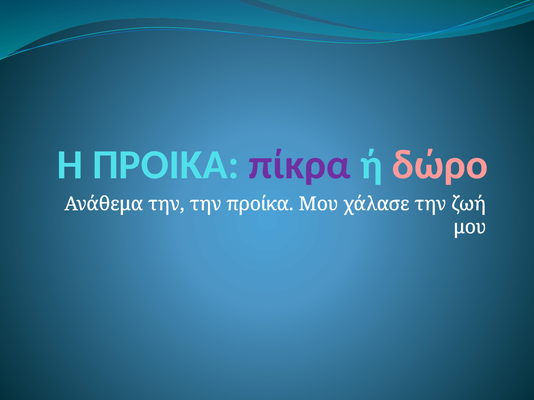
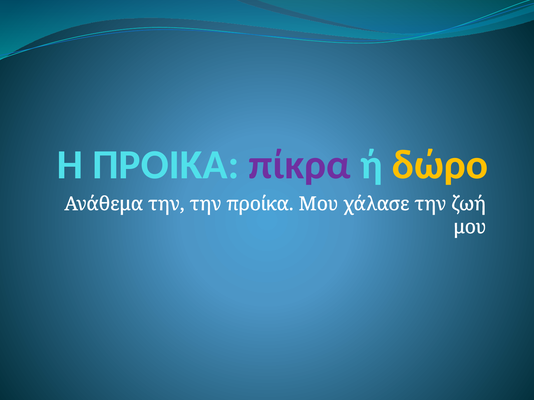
δώρο colour: pink -> yellow
